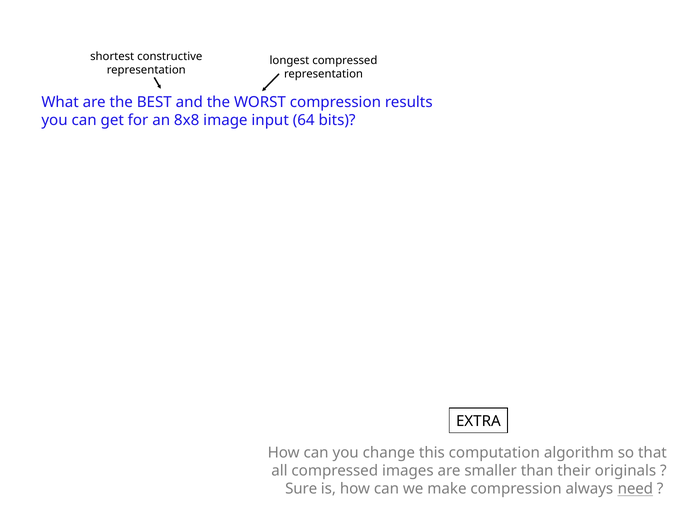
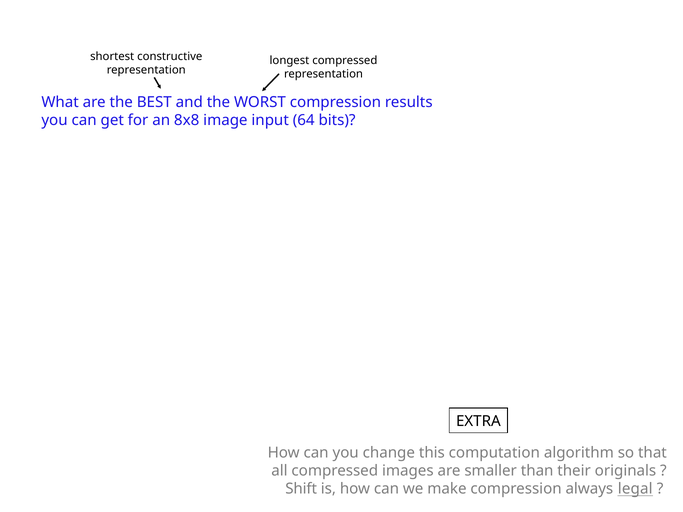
Sure: Sure -> Shift
need: need -> legal
